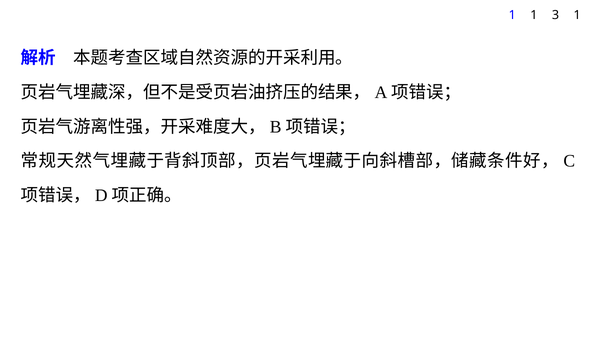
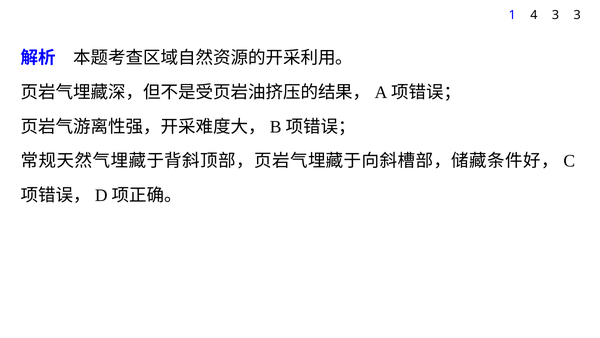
1 1: 1 -> 4
3 1: 1 -> 3
